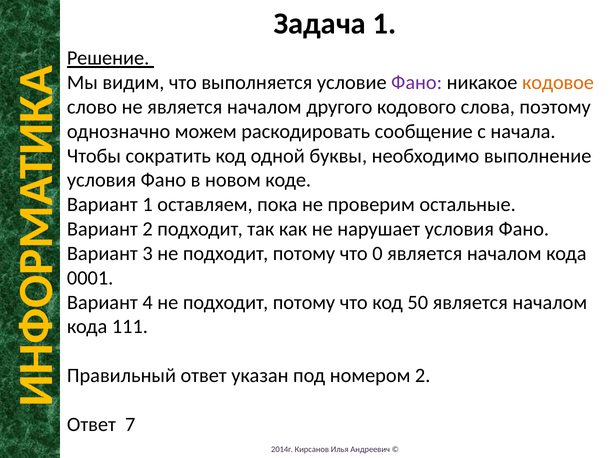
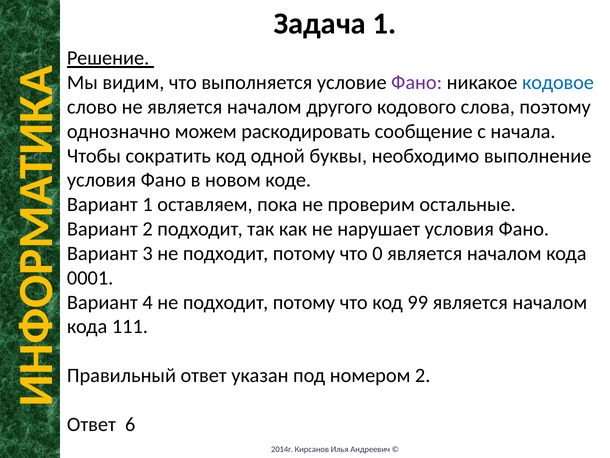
кодовое colour: orange -> blue
50: 50 -> 99
7: 7 -> 6
